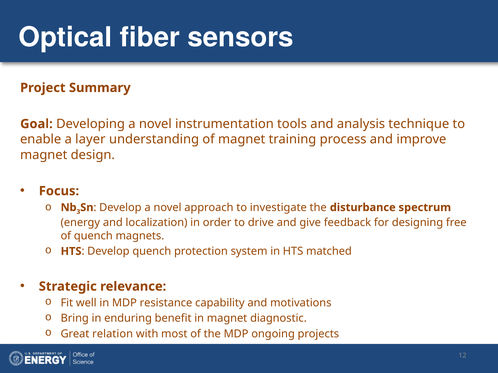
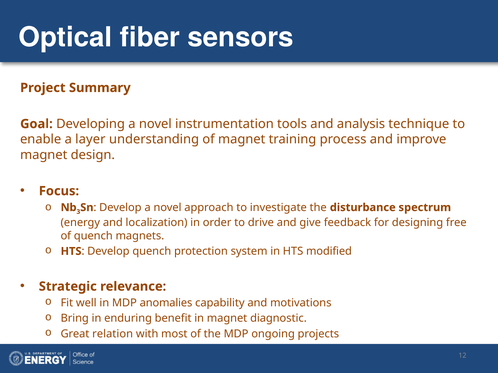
matched: matched -> modified
resistance: resistance -> anomalies
